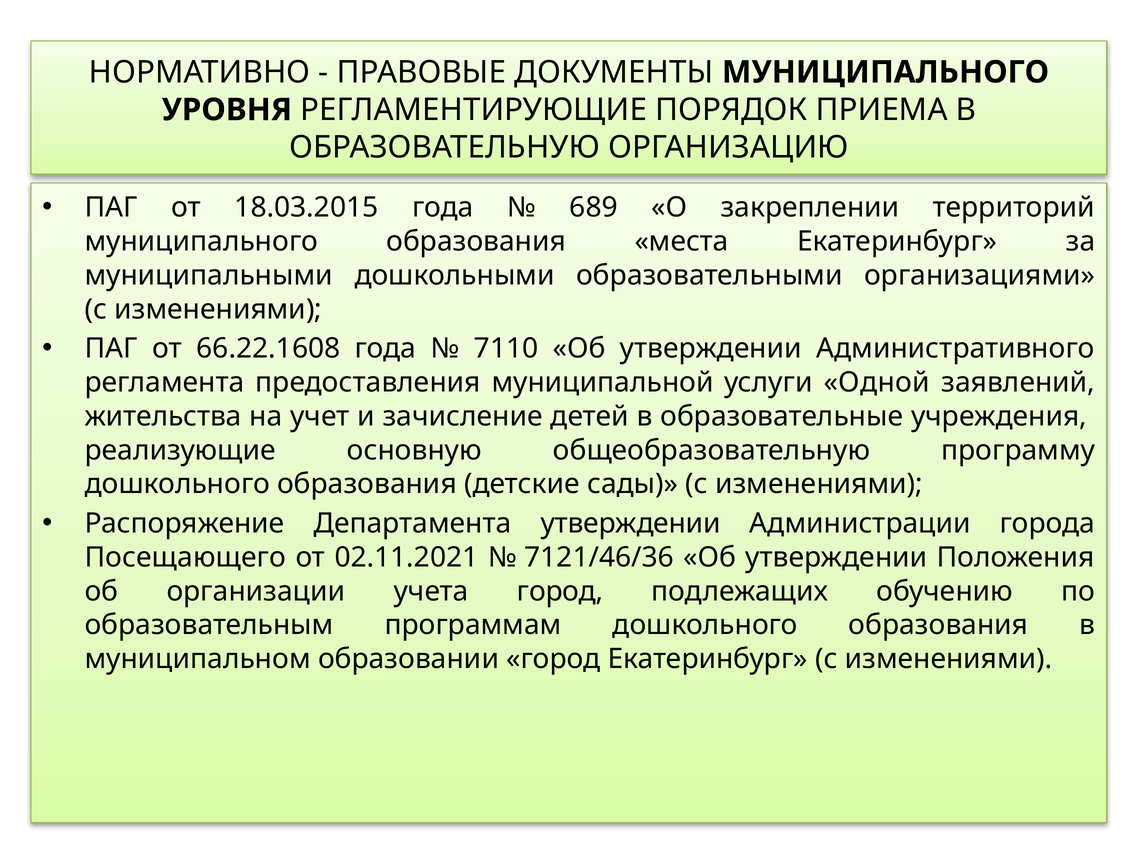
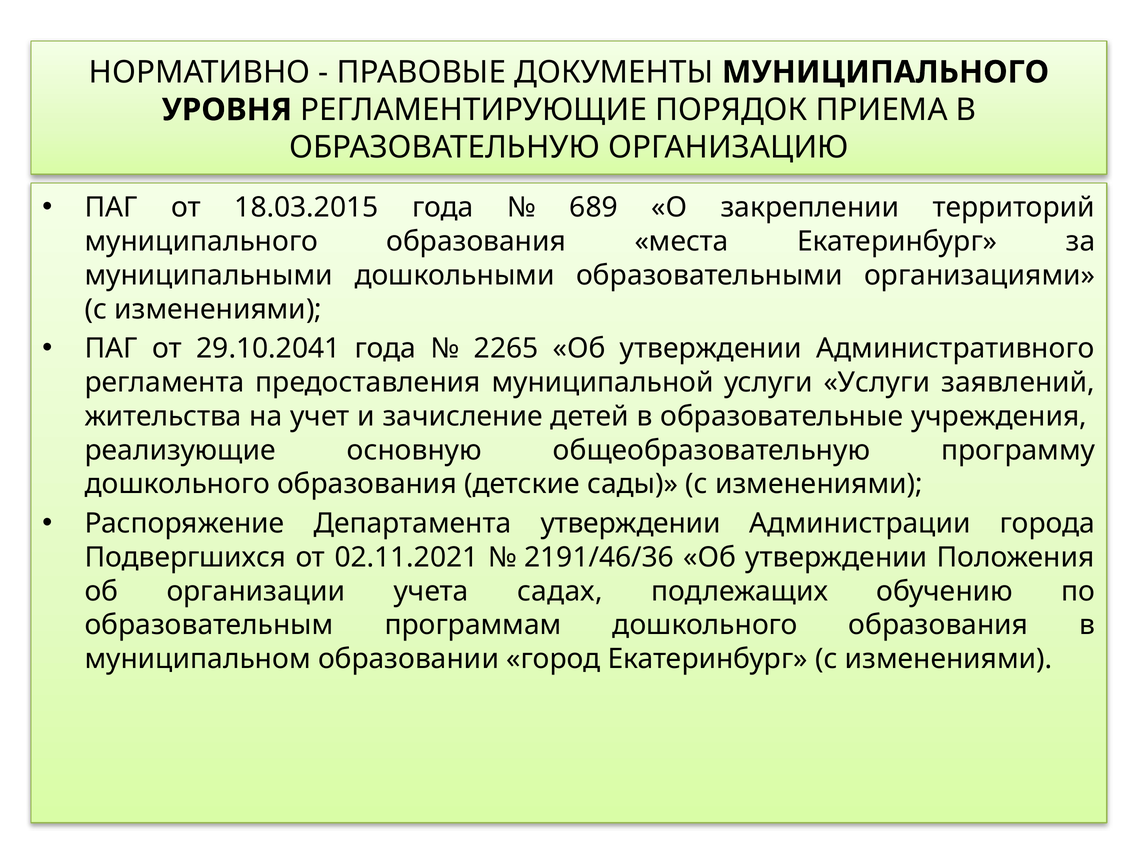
66.22.1608: 66.22.1608 -> 29.10.2041
7110: 7110 -> 2265
услуги Одной: Одной -> Услуги
Посещающего: Посещающего -> Подвергшихся
7121/46/36: 7121/46/36 -> 2191/46/36
учета город: город -> садах
